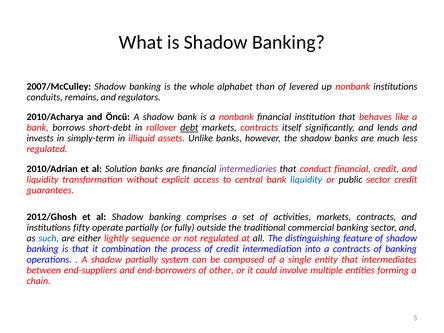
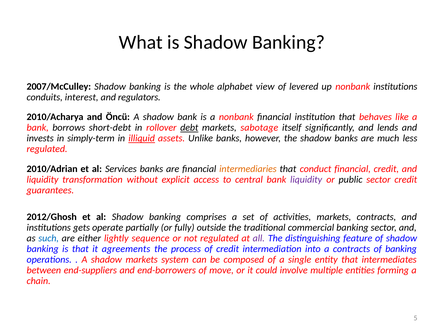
than: than -> view
remains: remains -> interest
contracts at (259, 128): contracts -> sabotage
illiquid underline: none -> present
Solution: Solution -> Services
intermediaries colour: purple -> orange
liquidity at (306, 179) colour: blue -> purple
fifty: fifty -> gets
all colour: black -> purple
combination: combination -> agreements
shadow partially: partially -> markets
other: other -> move
